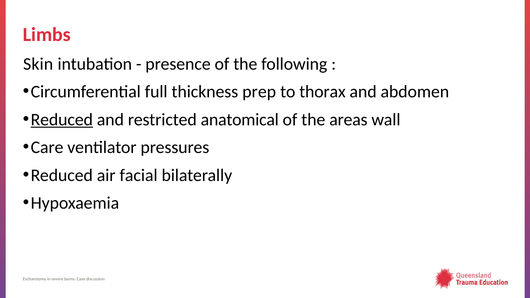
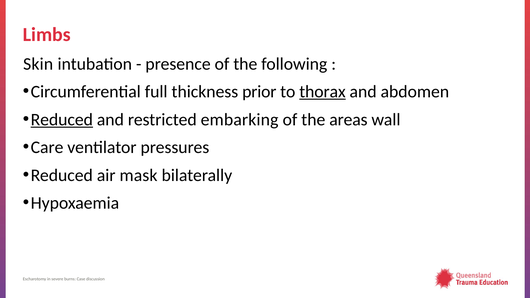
prep: prep -> prior
thorax underline: none -> present
anatomical: anatomical -> embarking
facial: facial -> mask
